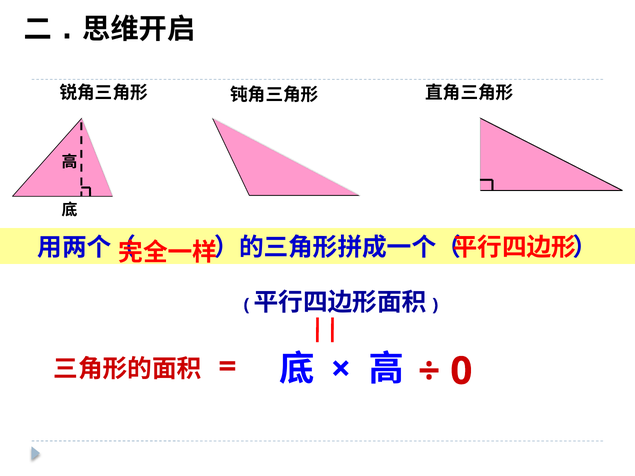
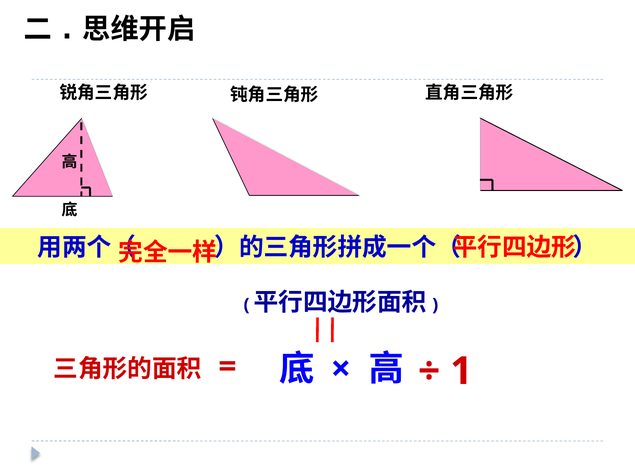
0: 0 -> 1
